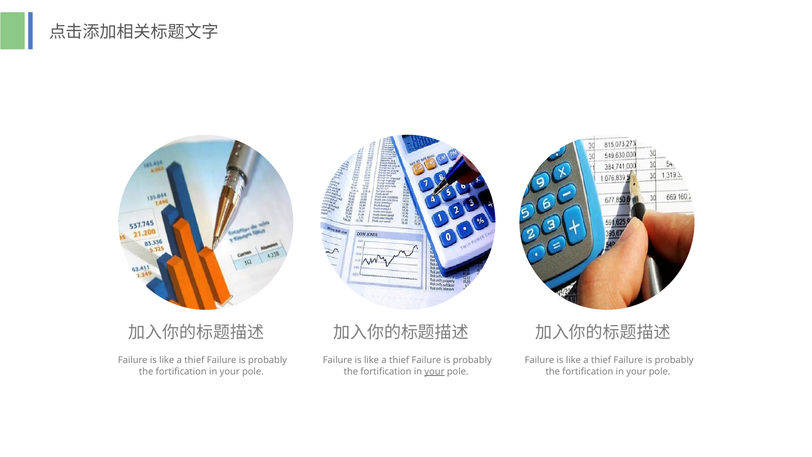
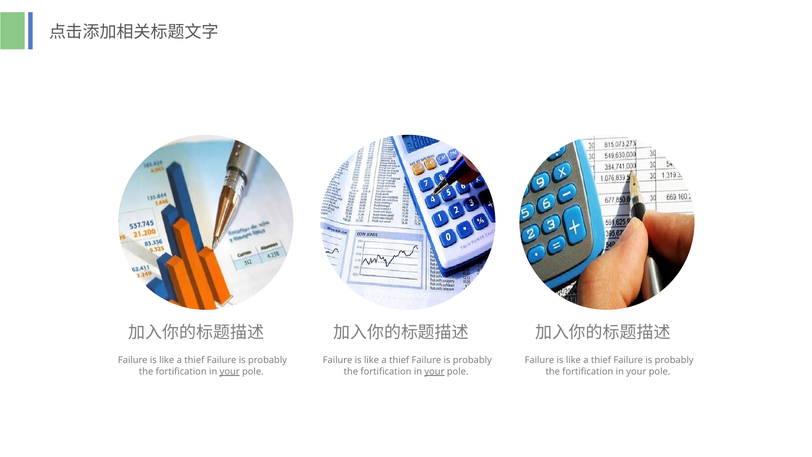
your at (230, 371) underline: none -> present
